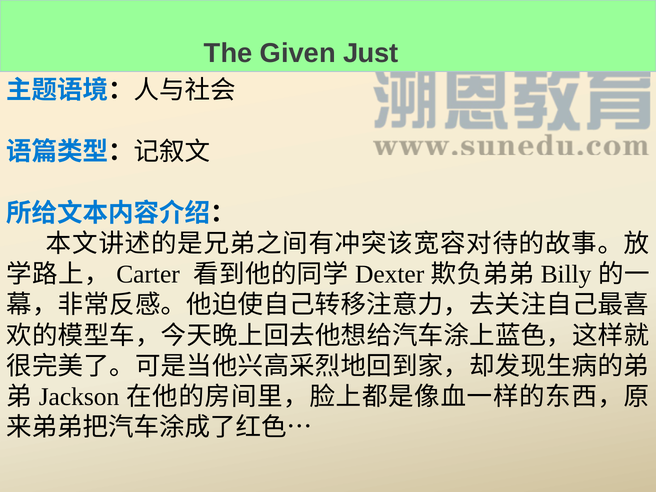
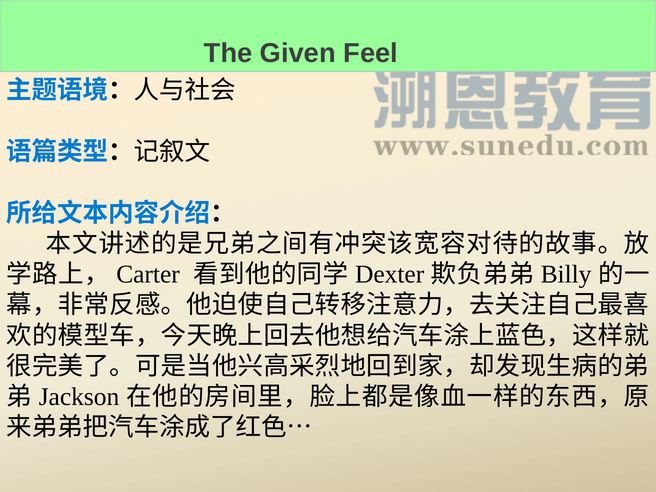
Just: Just -> Feel
